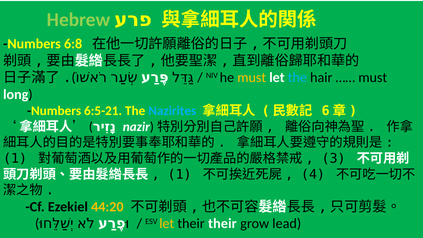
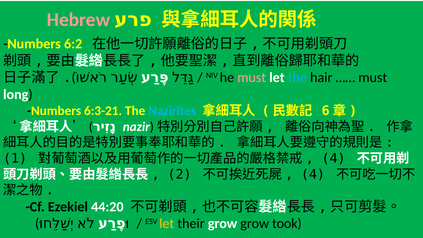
Hebrew colour: light green -> pink
6:8: 6:8 -> 6:2
must at (252, 78) colour: yellow -> pink
6:5-21: 6:5-21 -> 6:3-21
3 at (334, 159): 3 -> 4
1 at (180, 174): 1 -> 2
44:20 colour: yellow -> white
their their: their -> grow
lead: lead -> took
